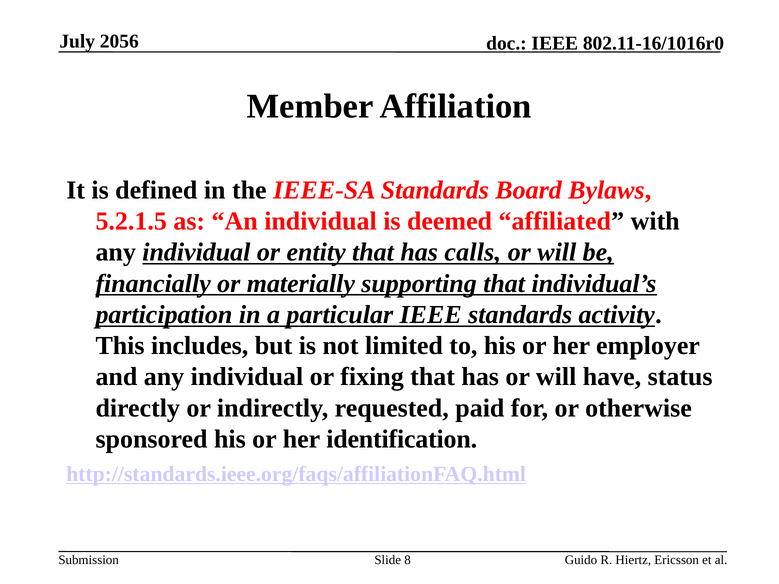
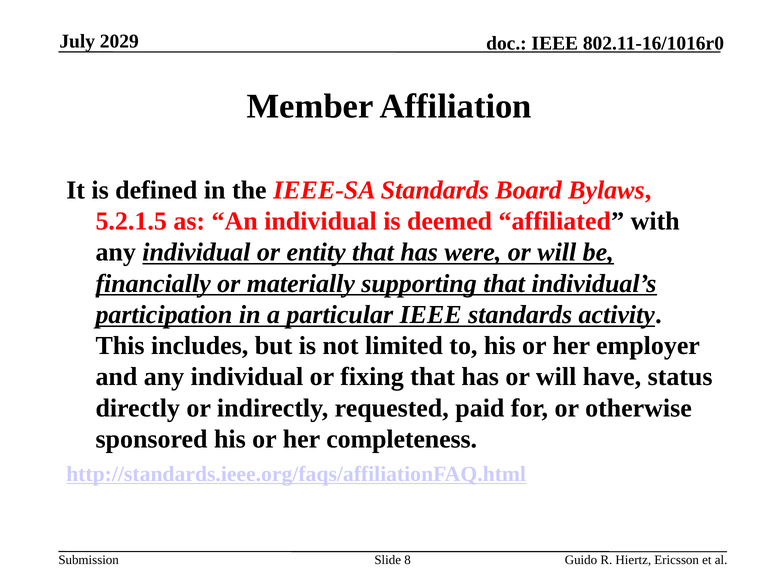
2056: 2056 -> 2029
calls: calls -> were
identification: identification -> completeness
